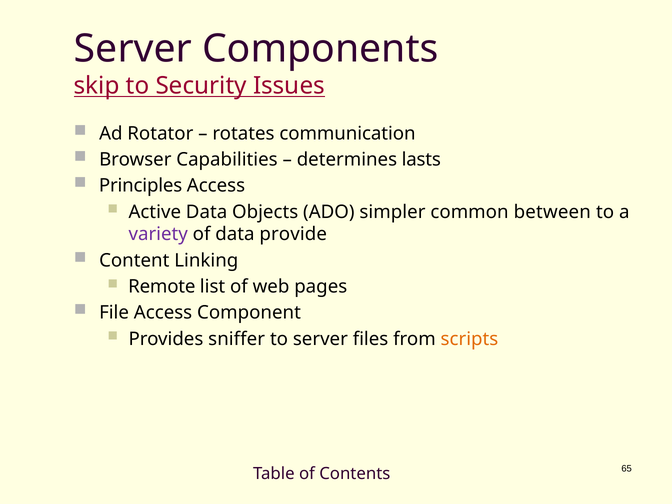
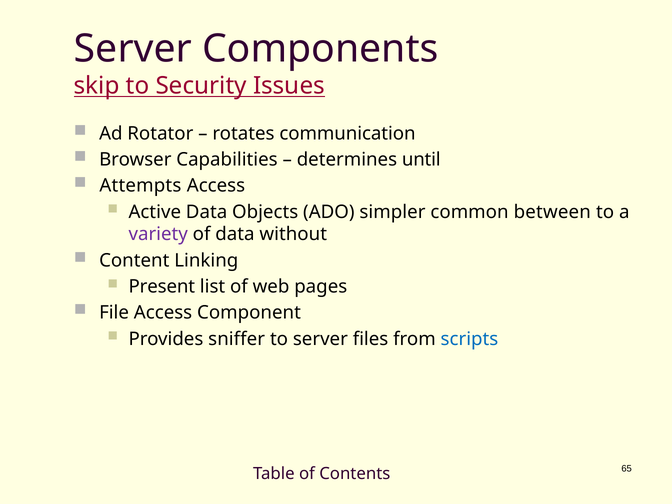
lasts: lasts -> until
Principles: Principles -> Attempts
provide: provide -> without
Remote: Remote -> Present
scripts colour: orange -> blue
